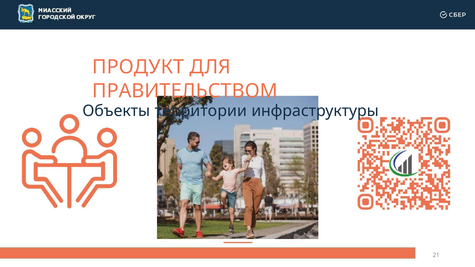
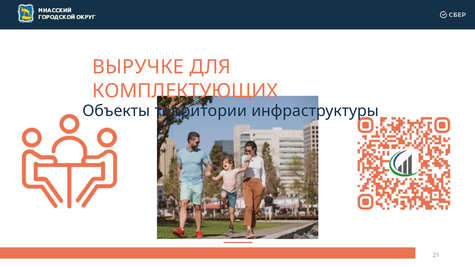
ПРОДУКТ: ПРОДУКТ -> ВЫРУЧКЕ
ПРАВИТЕЛЬСТВОМ: ПРАВИТЕЛЬСТВОМ -> КОМПЛЕКТУЮЩИХ
